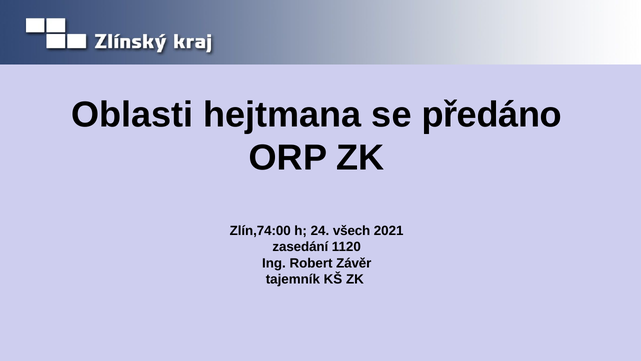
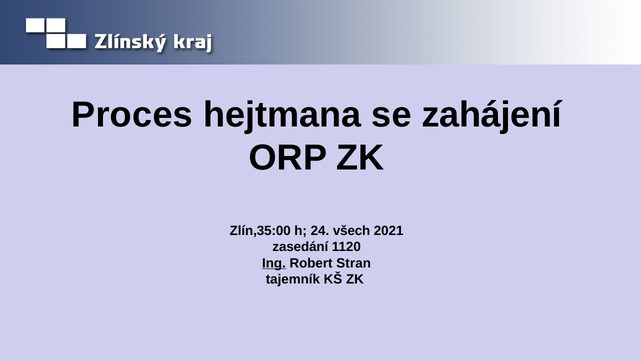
Oblasti: Oblasti -> Proces
předáno: předáno -> zahájení
Zlín,74:00: Zlín,74:00 -> Zlín,35:00
Ing underline: none -> present
Závěr: Závěr -> Stran
